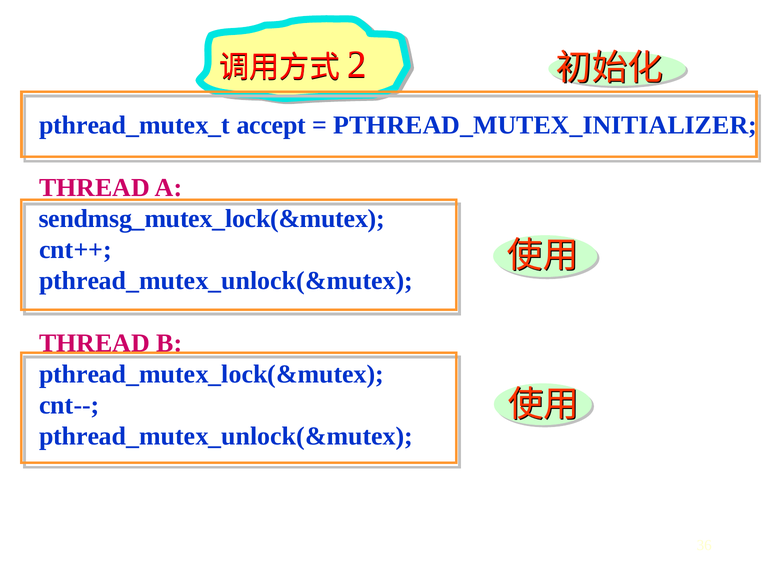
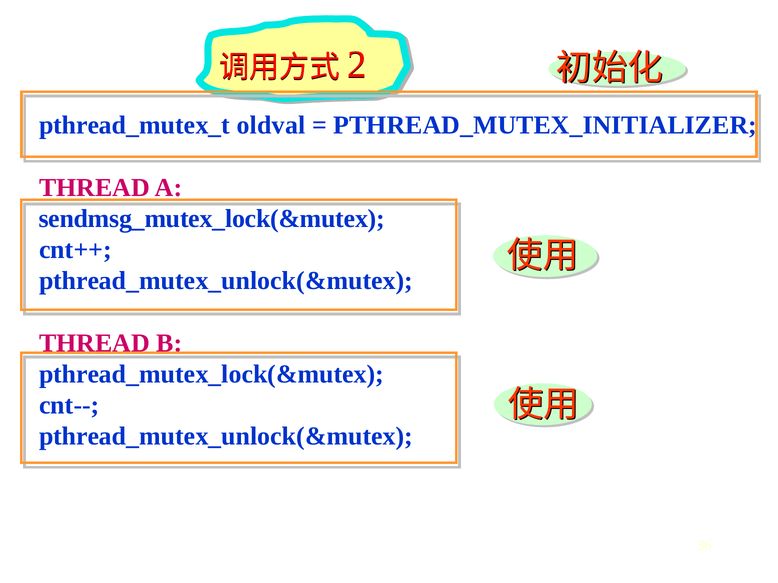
accept: accept -> oldval
